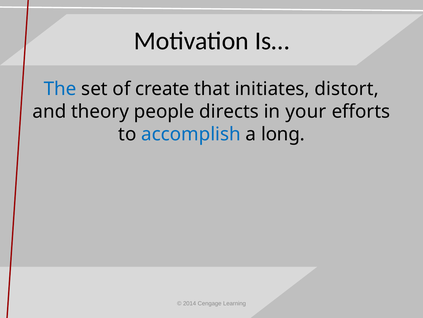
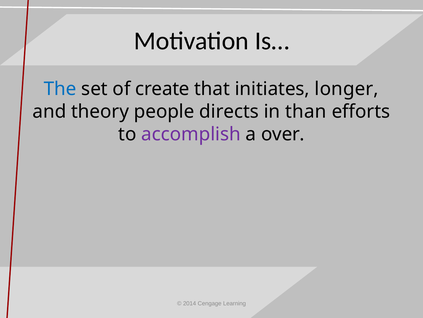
distort: distort -> longer
your: your -> than
accomplish colour: blue -> purple
long: long -> over
